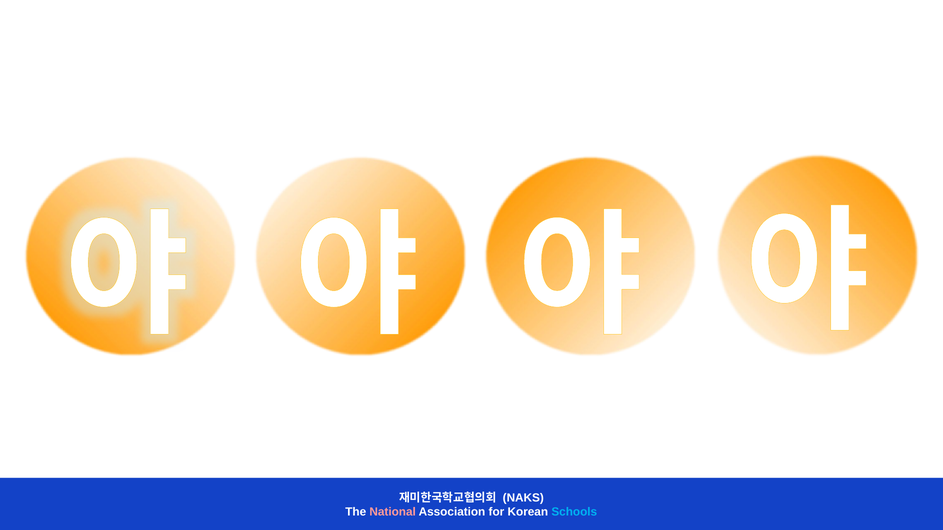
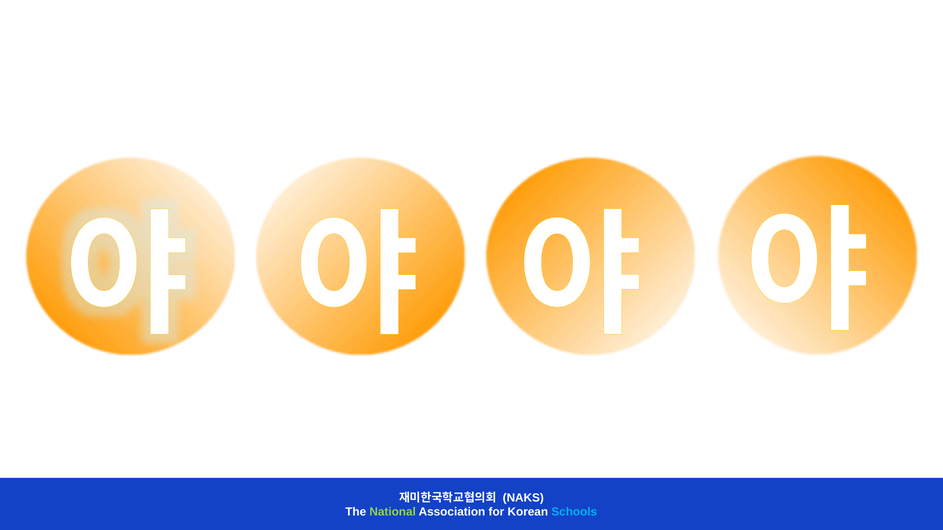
National colour: pink -> light green
